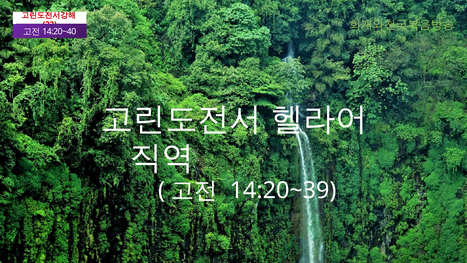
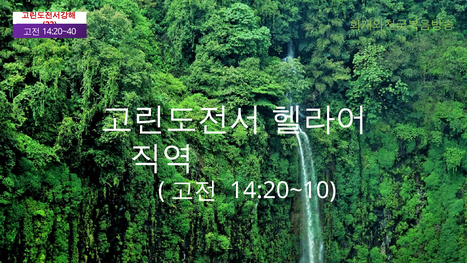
14:20~39: 14:20~39 -> 14:20~10
